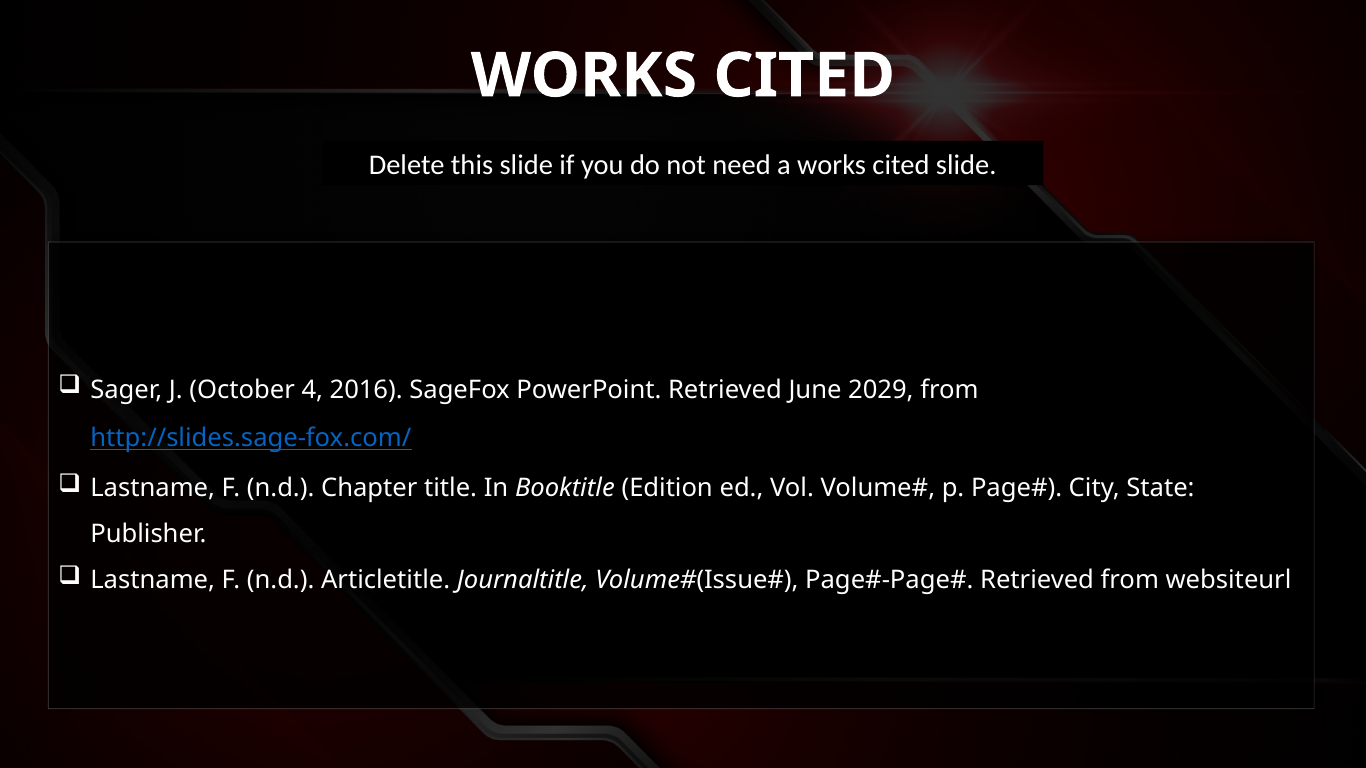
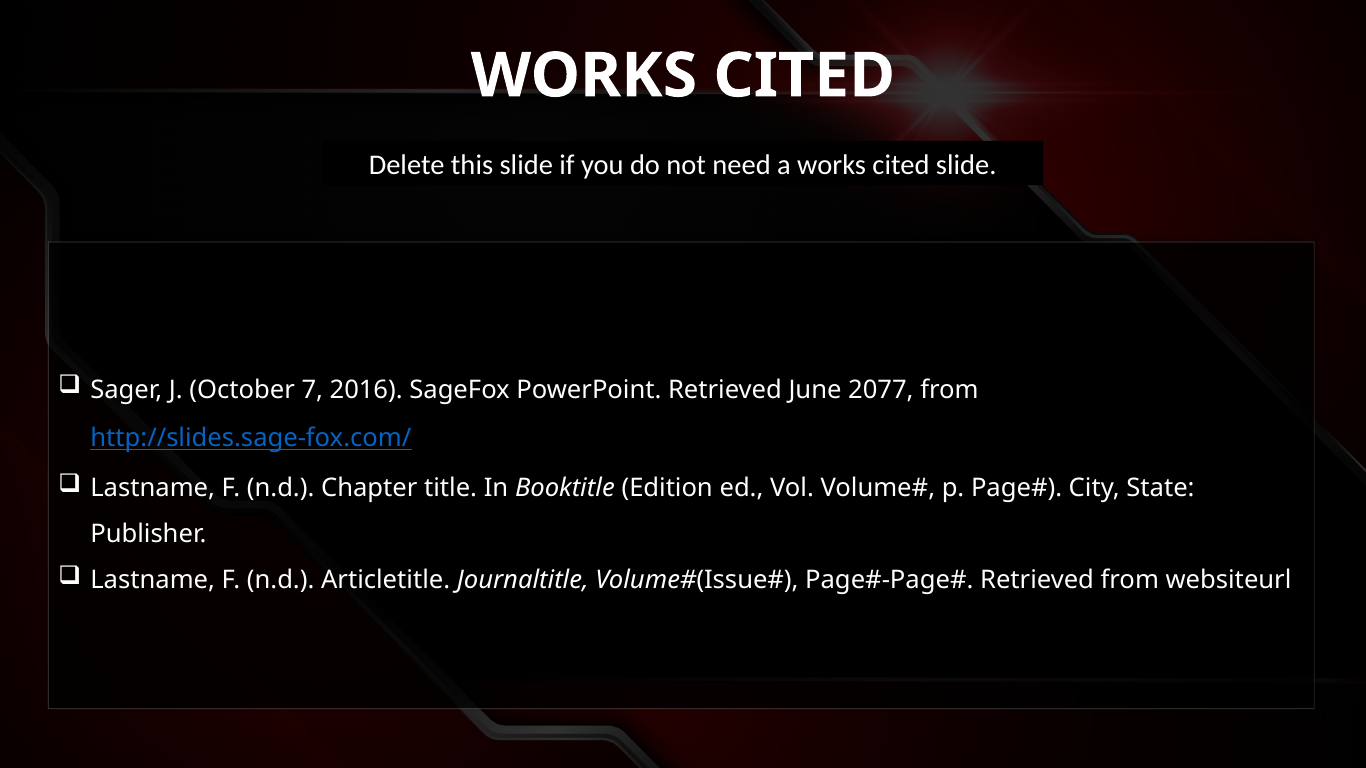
4: 4 -> 7
2029: 2029 -> 2077
